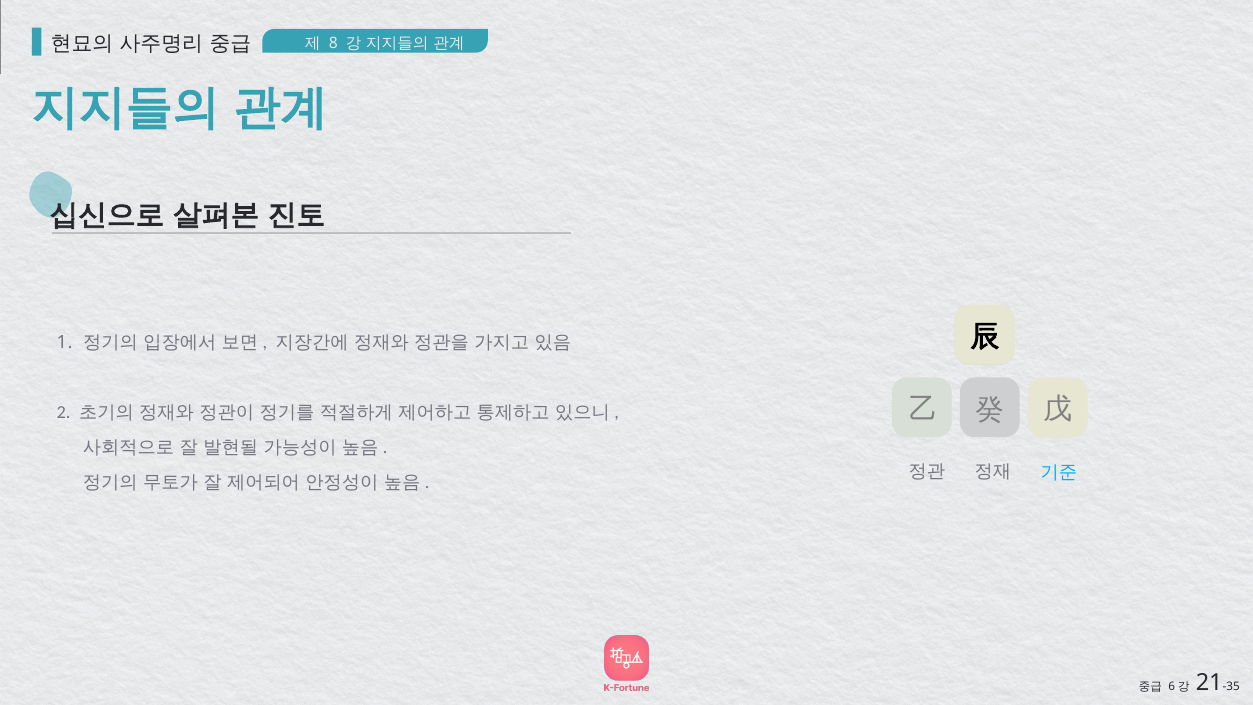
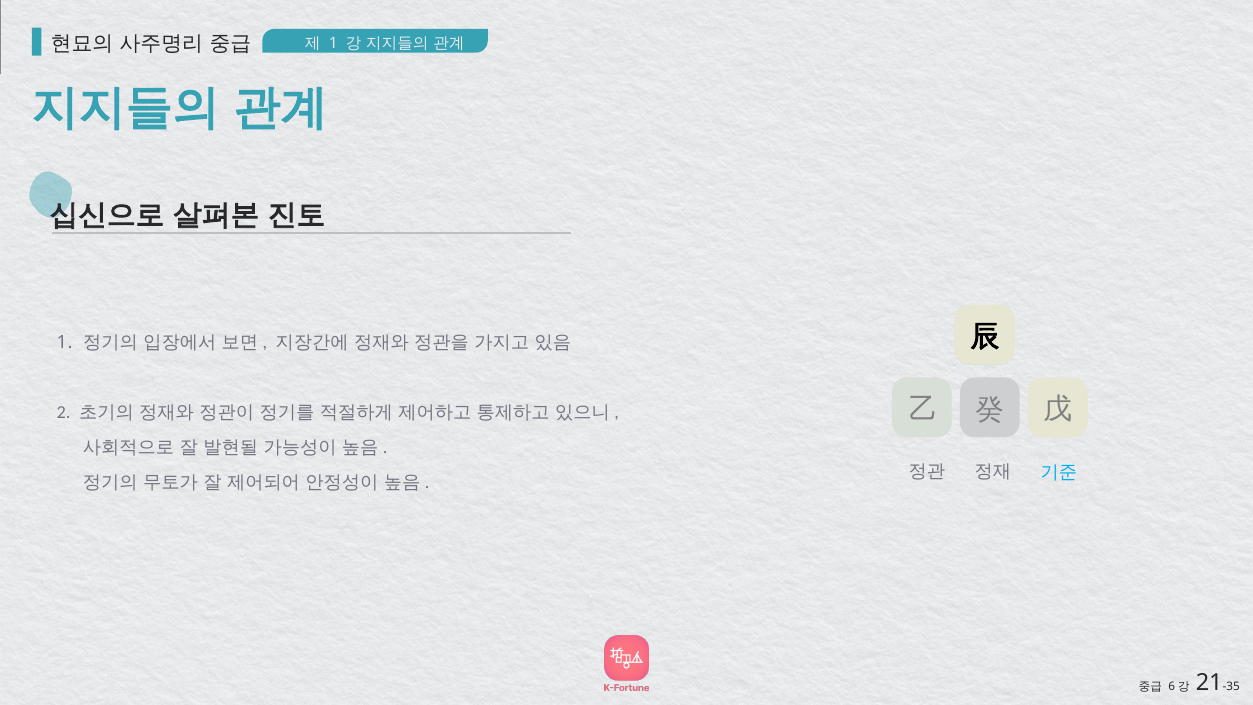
8 at (333, 43): 8 -> 1
